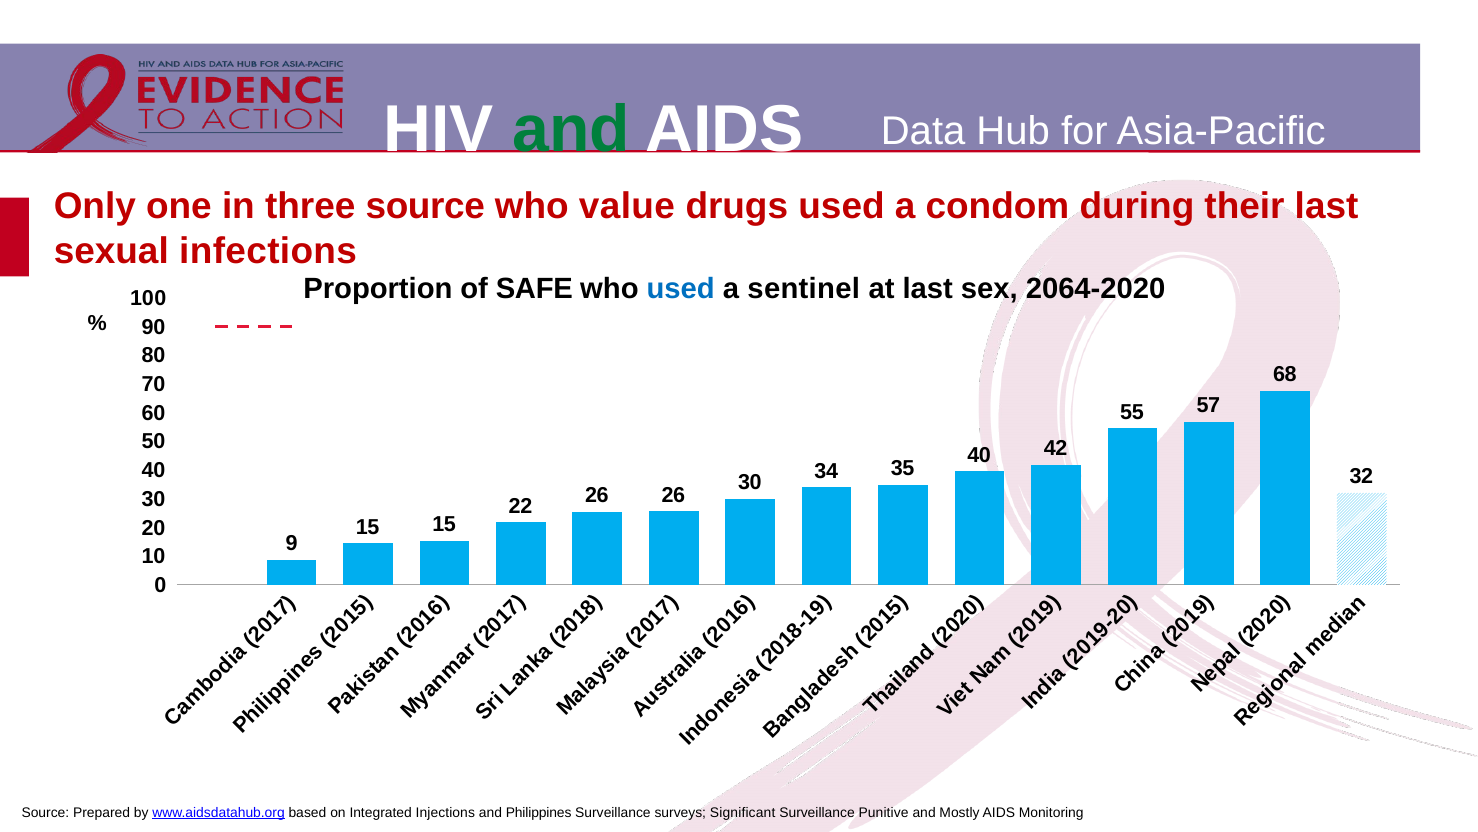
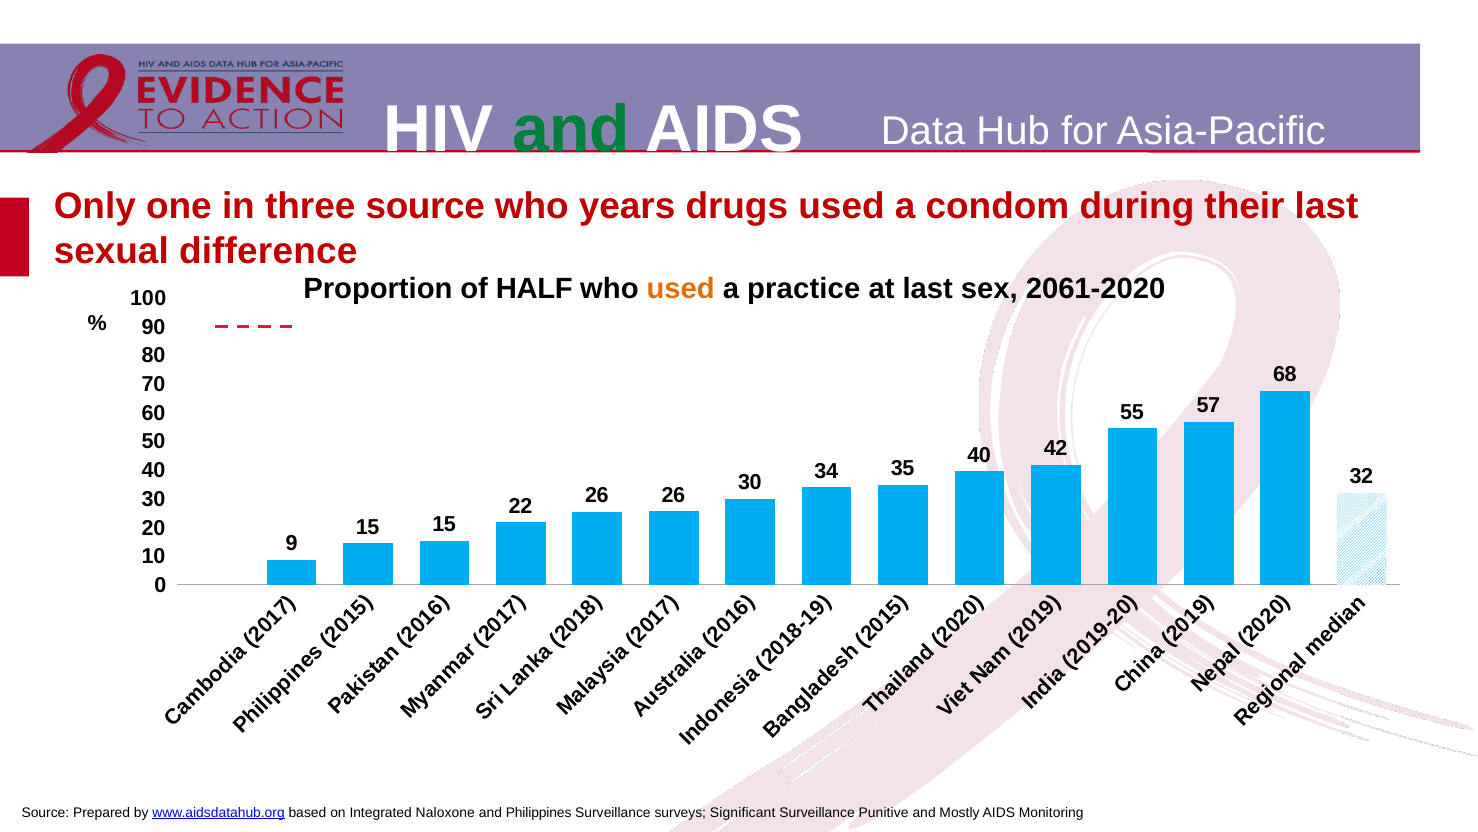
value: value -> years
infections: infections -> difference
SAFE: SAFE -> HALF
used at (681, 289) colour: blue -> orange
sentinel: sentinel -> practice
2064-2020: 2064-2020 -> 2061-2020
Injections: Injections -> Naloxone
